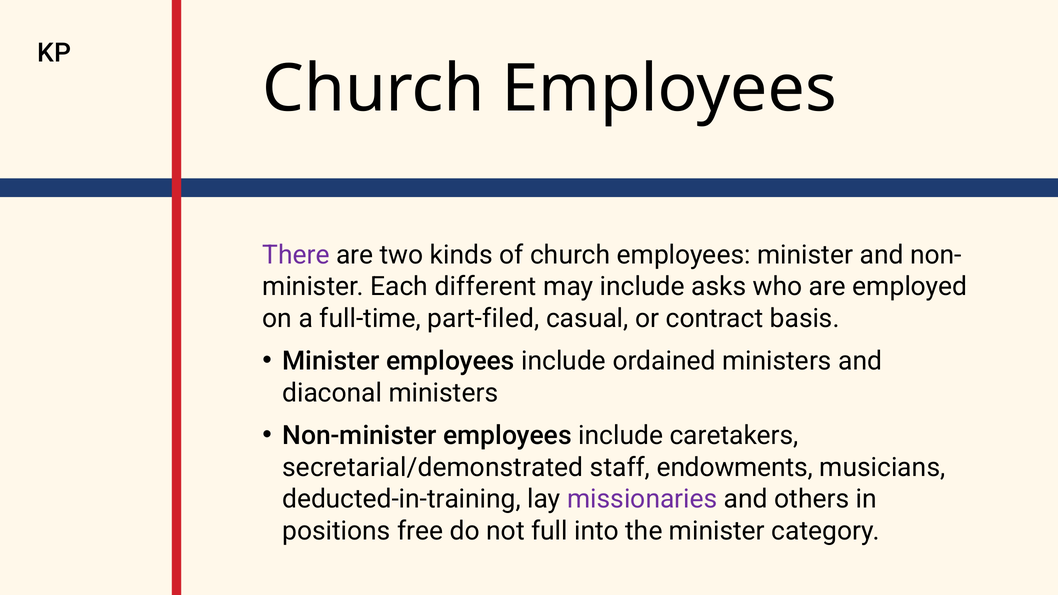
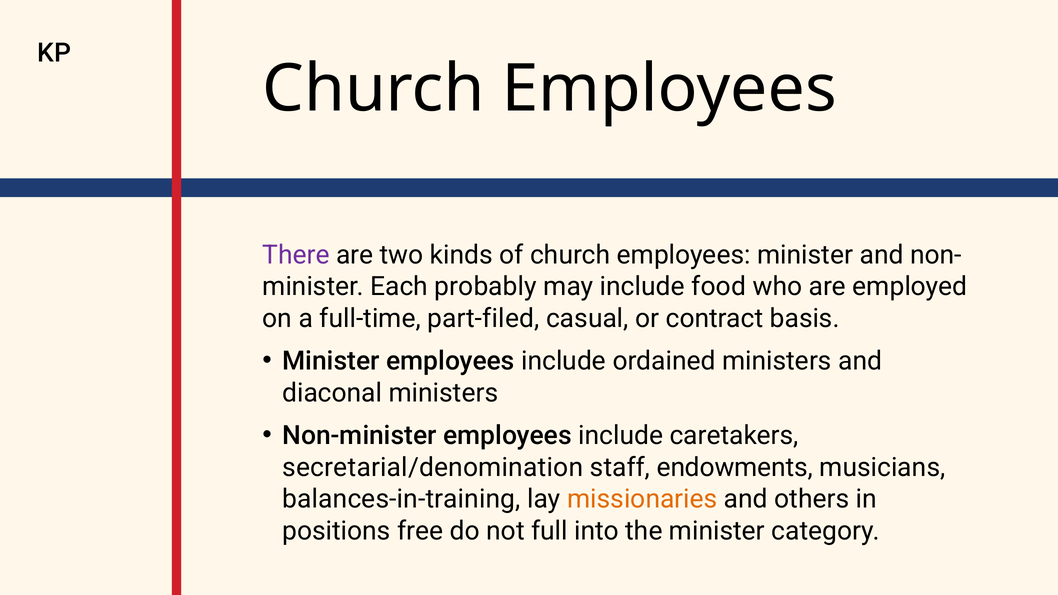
different: different -> probably
asks: asks -> food
secretarial/demonstrated: secretarial/demonstrated -> secretarial/denomination
deducted-in-training: deducted-in-training -> balances-in-training
missionaries colour: purple -> orange
